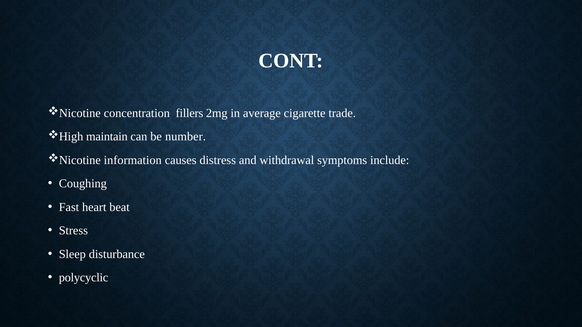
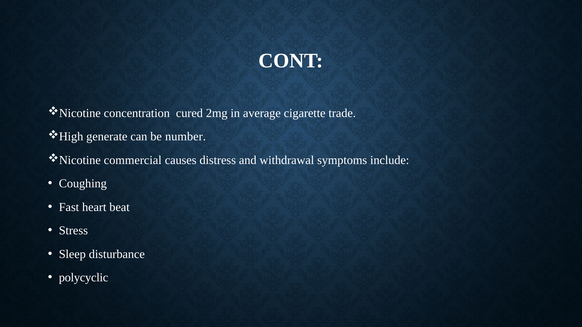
fillers: fillers -> cured
maintain: maintain -> generate
information: information -> commercial
